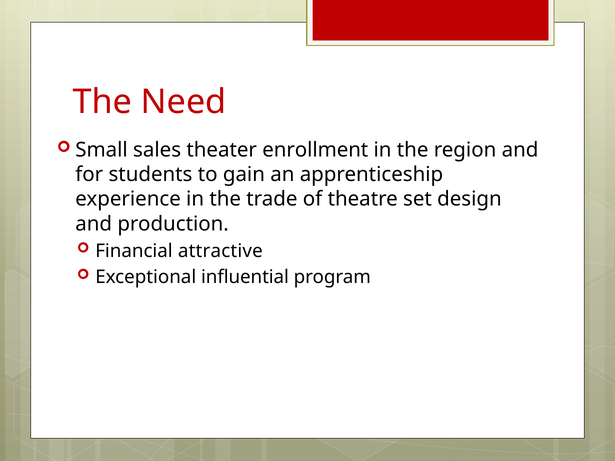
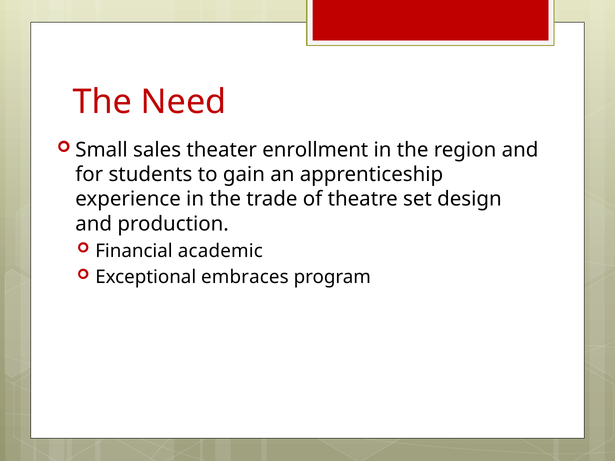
attractive: attractive -> academic
influential: influential -> embraces
